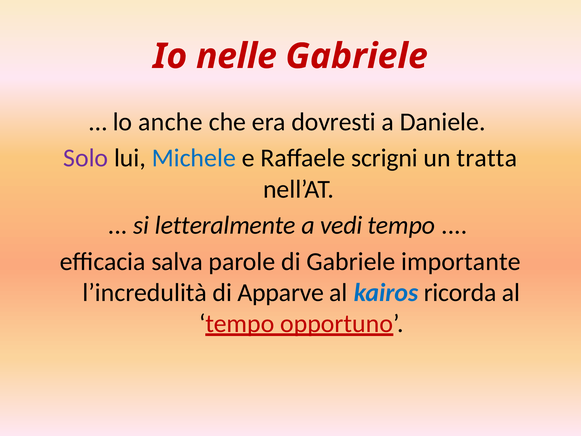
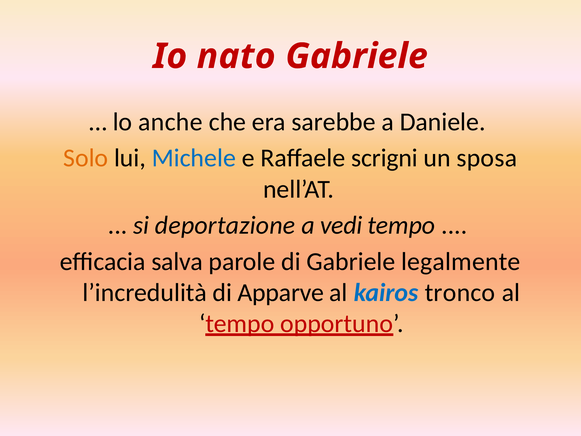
nelle: nelle -> nato
dovresti: dovresti -> sarebbe
Solo colour: purple -> orange
tratta: tratta -> sposa
letteralmente: letteralmente -> deportazione
importante: importante -> legalmente
ricorda: ricorda -> tronco
